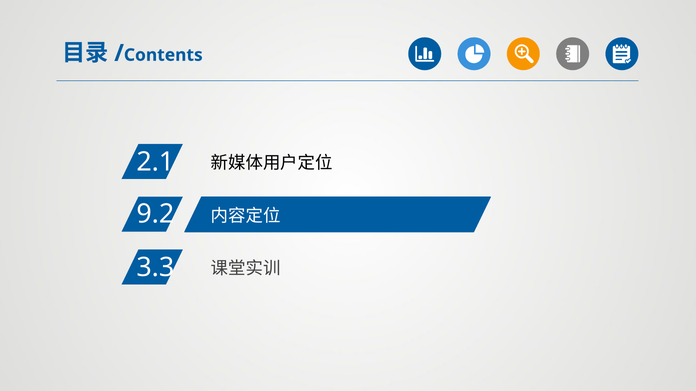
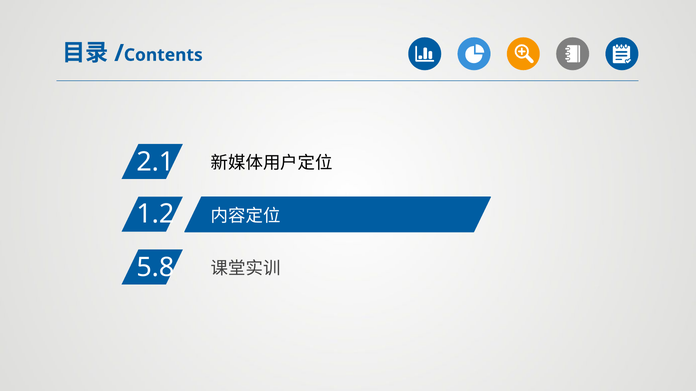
9.2: 9.2 -> 1.2
3.3: 3.3 -> 5.8
